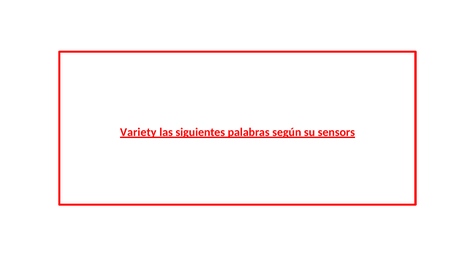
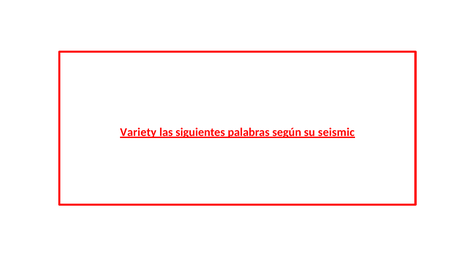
sensors: sensors -> seismic
